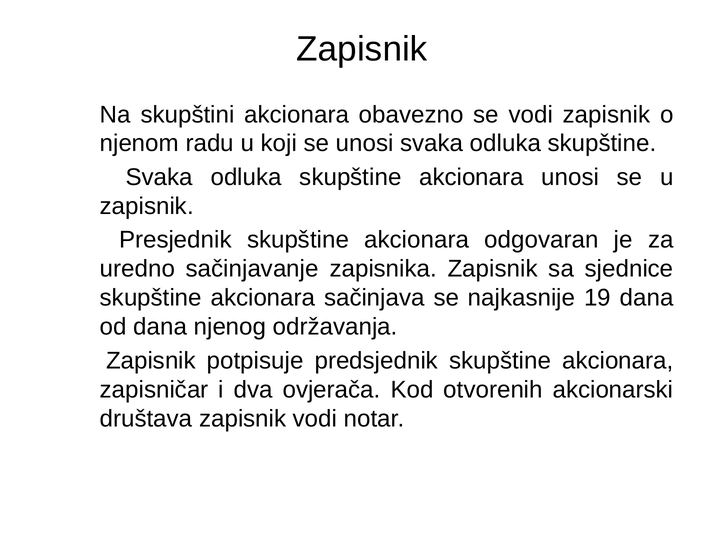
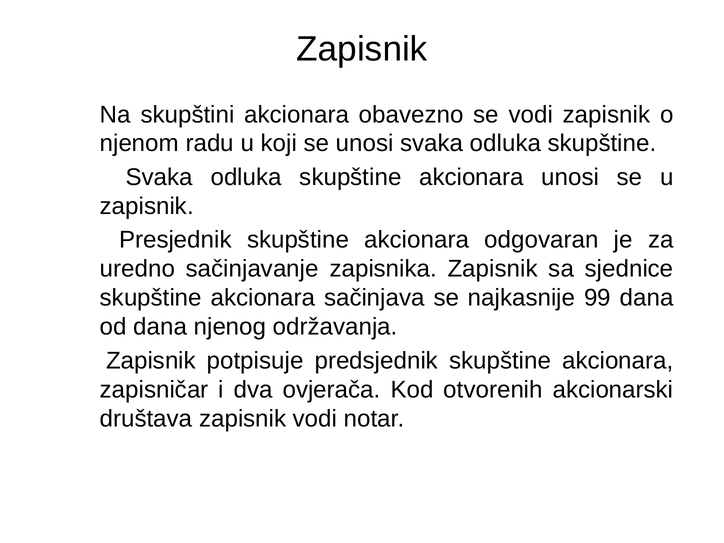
19: 19 -> 99
